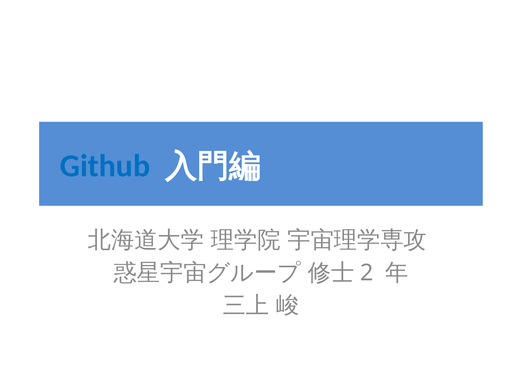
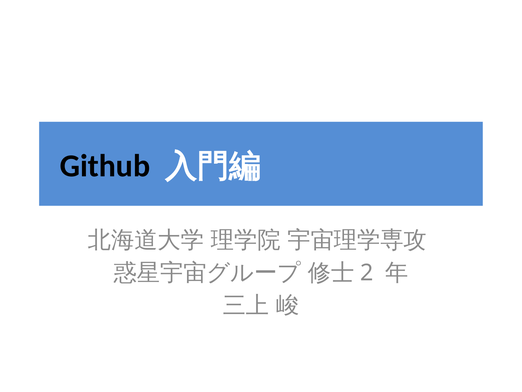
Github colour: blue -> black
